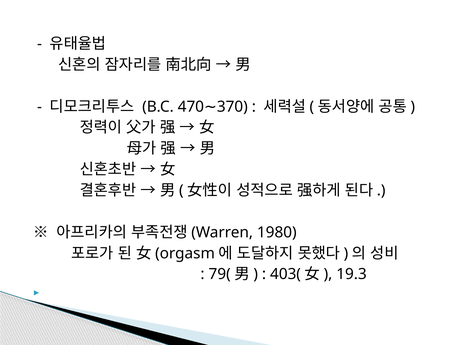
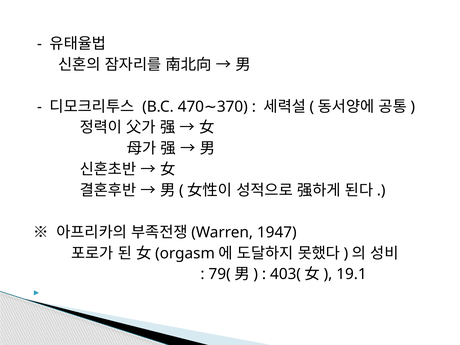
1980: 1980 -> 1947
19.3: 19.3 -> 19.1
